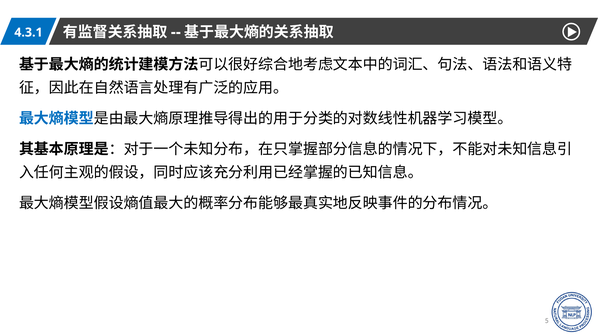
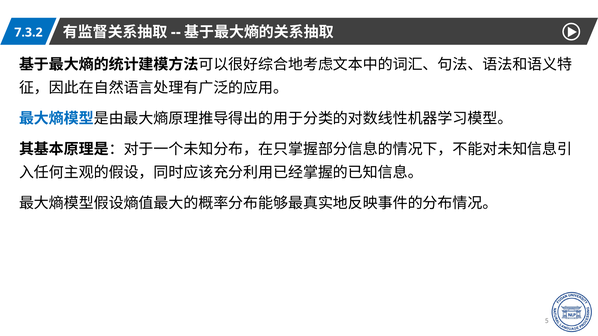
4.3.1: 4.3.1 -> 7.3.2
